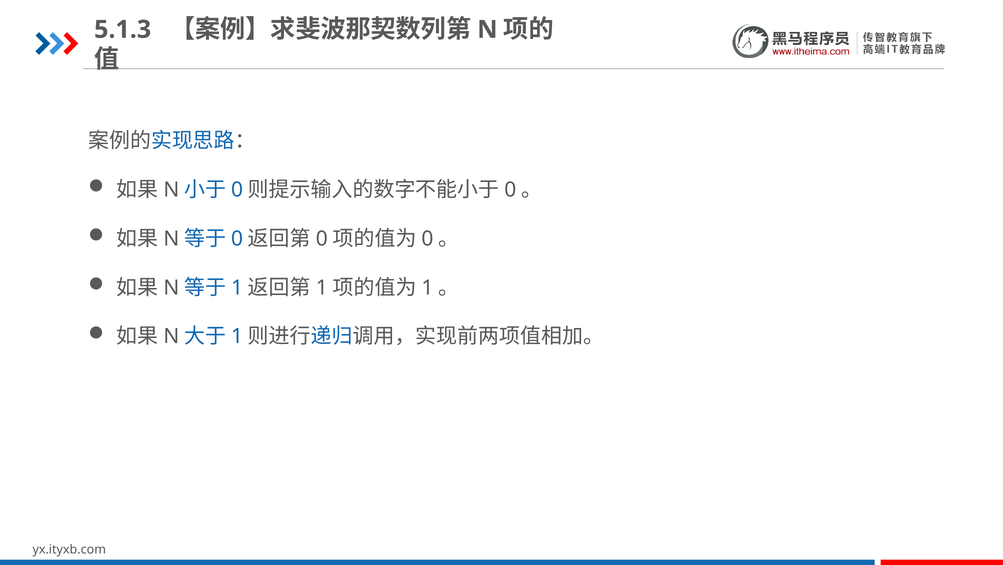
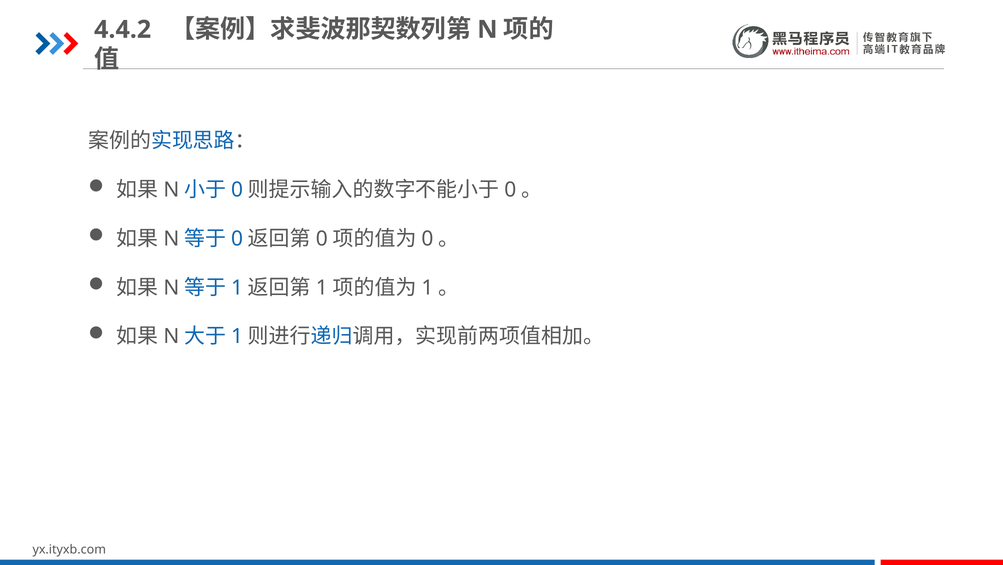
5.1.3: 5.1.3 -> 4.4.2
